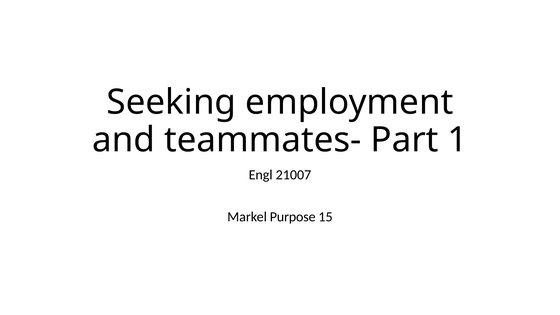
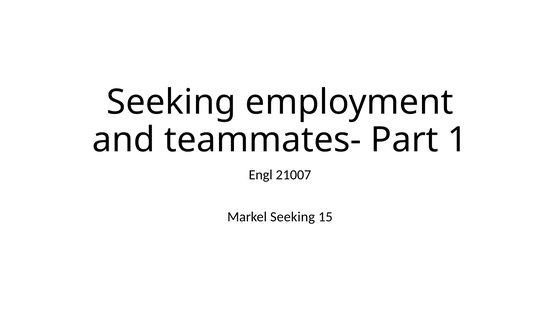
Markel Purpose: Purpose -> Seeking
